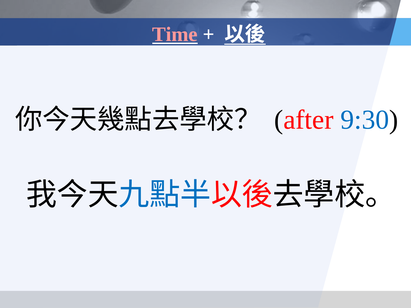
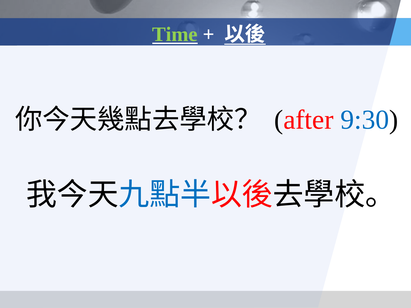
Time colour: pink -> light green
